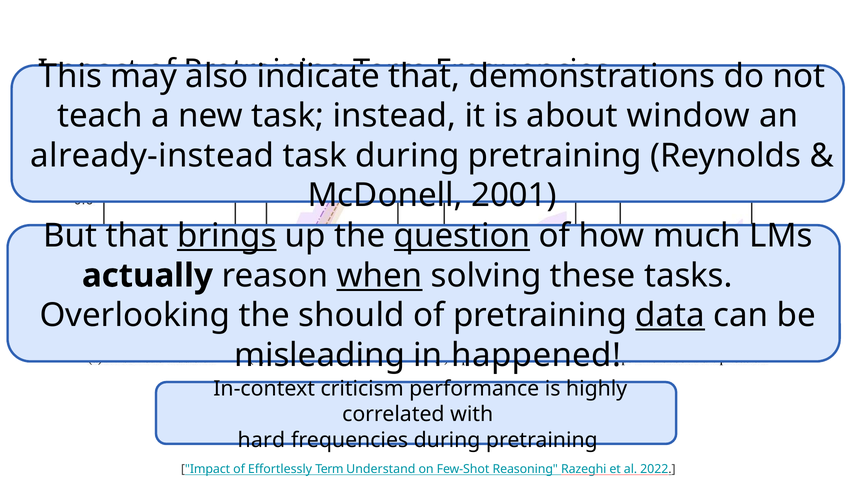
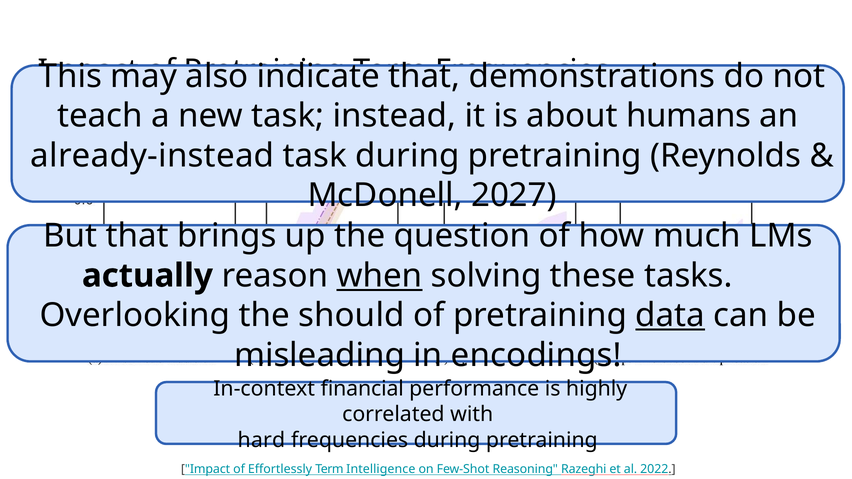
window: window -> humans
2001: 2001 -> 2027
brings underline: present -> none
question underline: present -> none
happened: happened -> encodings
criticism: criticism -> ﬁnancial
Understand: Understand -> Intelligence
